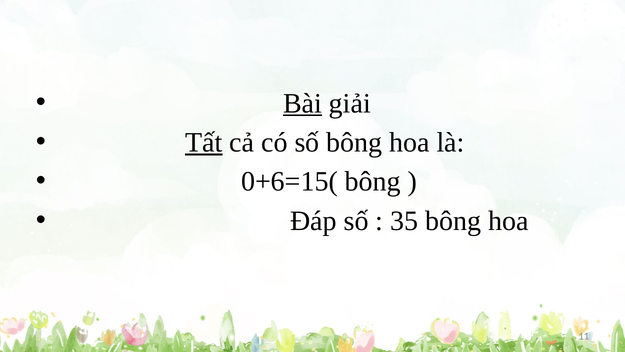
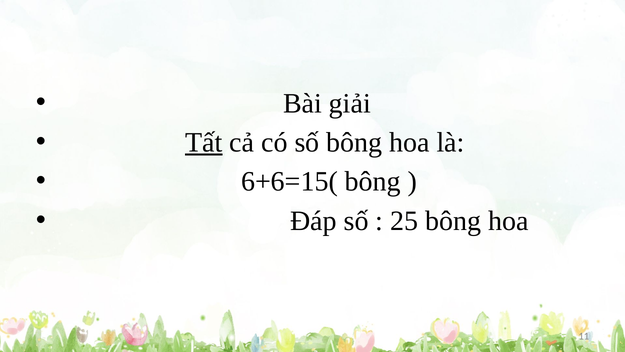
Bài underline: present -> none
0+6=15(: 0+6=15( -> 6+6=15(
35: 35 -> 25
